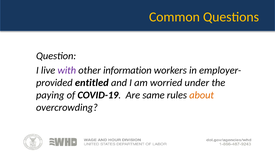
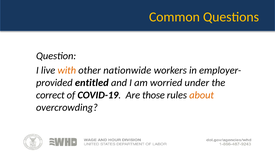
with colour: purple -> orange
information: information -> nationwide
paying: paying -> correct
same: same -> those
